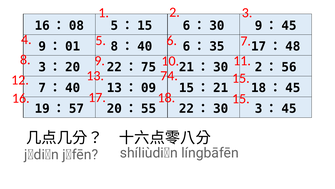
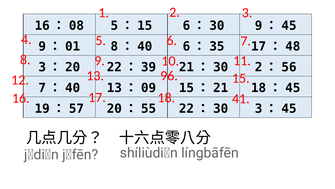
75: 75 -> 39
74: 74 -> 96
18 15: 15 -> 41
